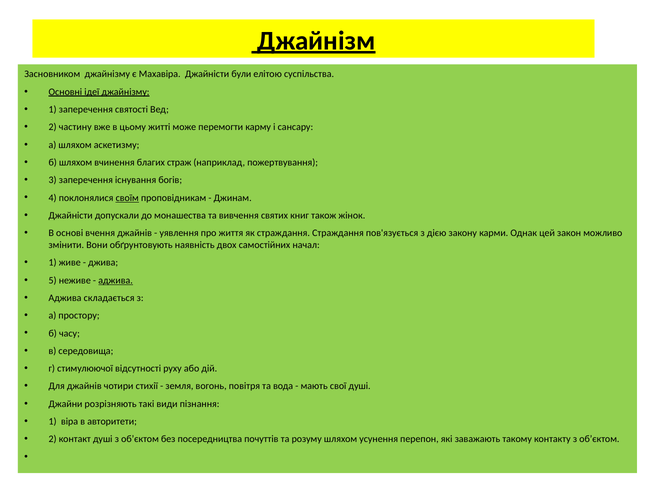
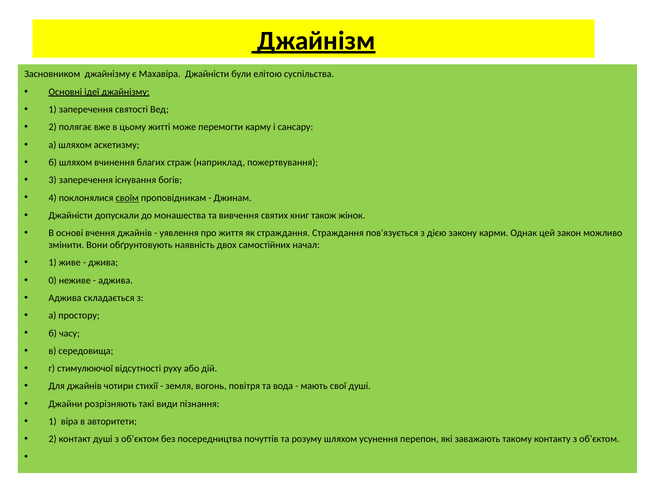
частину: частину -> полягає
5: 5 -> 0
аджива at (116, 280) underline: present -> none
